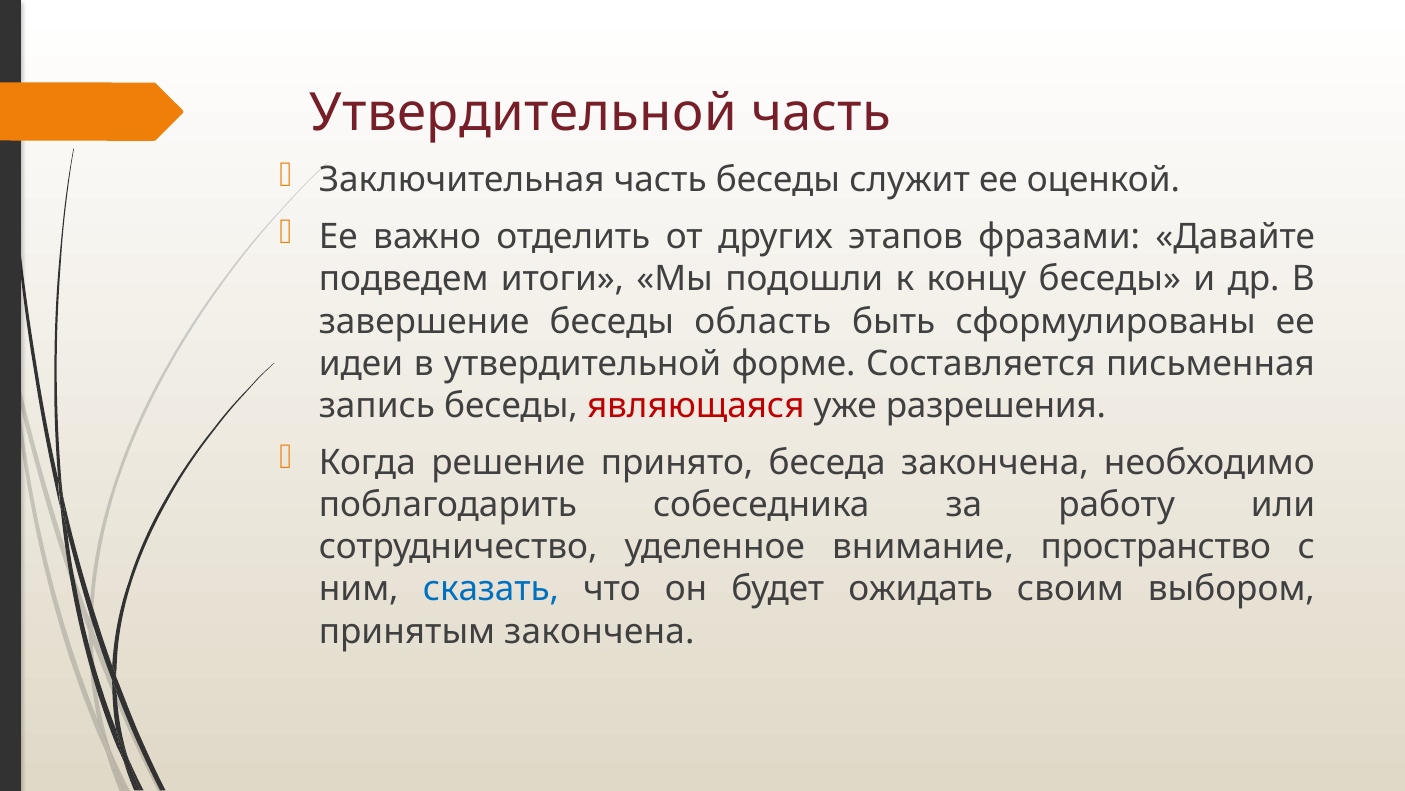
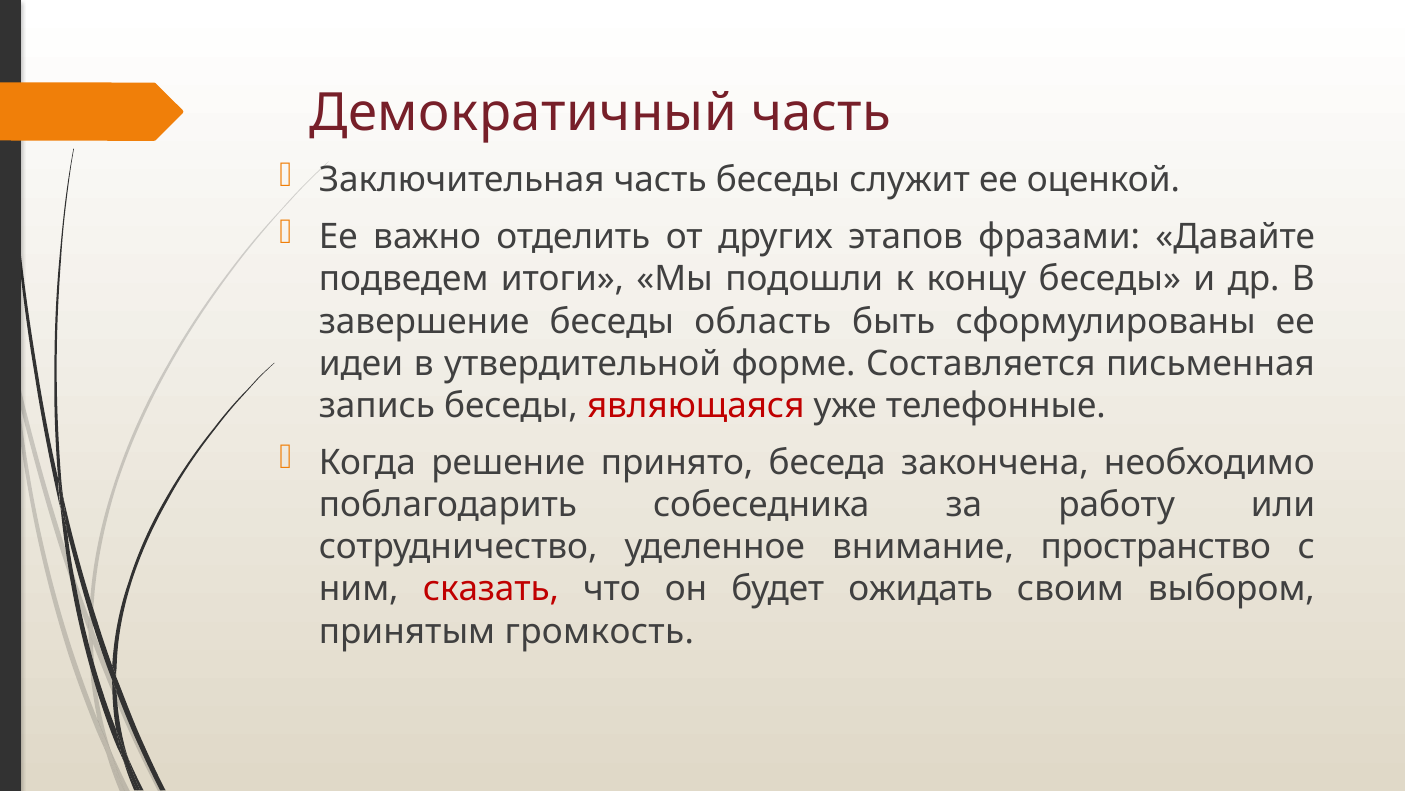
Утвердительной at (523, 113): Утвердительной -> Демократичный
разрешения: разрешения -> телефонные
сказать colour: blue -> red
принятым закончена: закончена -> громкость
